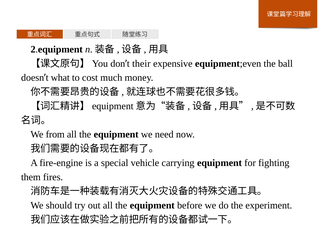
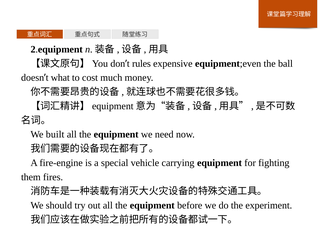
their: their -> rules
from: from -> built
